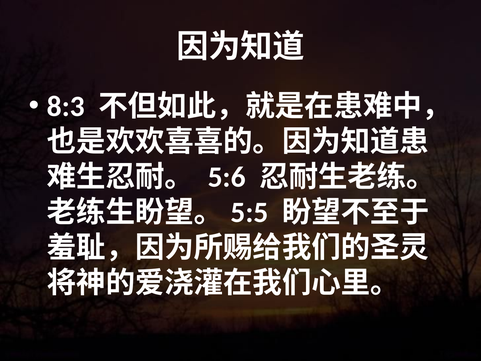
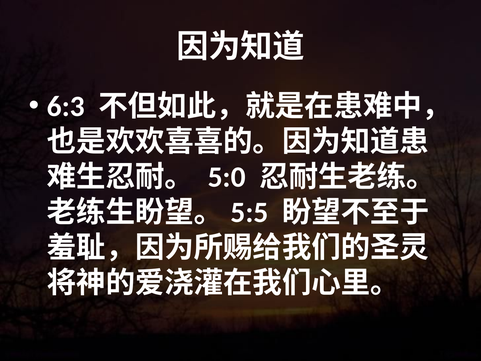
8:3: 8:3 -> 6:3
5:6: 5:6 -> 5:0
